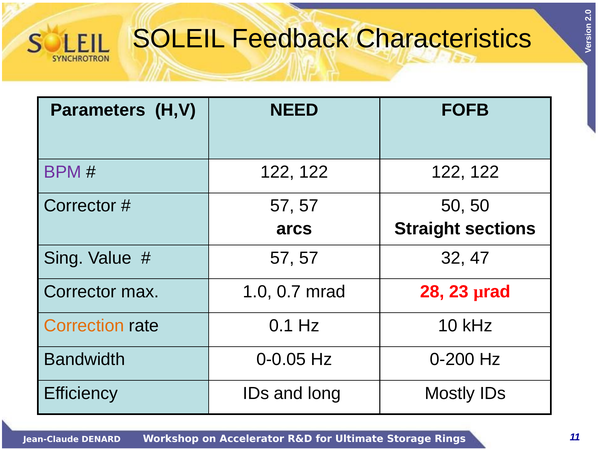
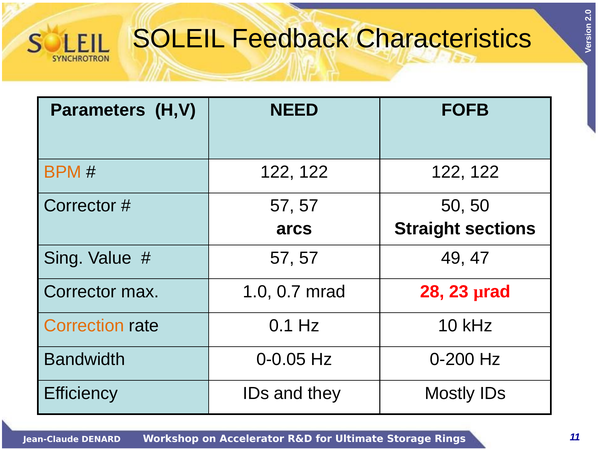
BPM colour: purple -> orange
32: 32 -> 49
long: long -> they
